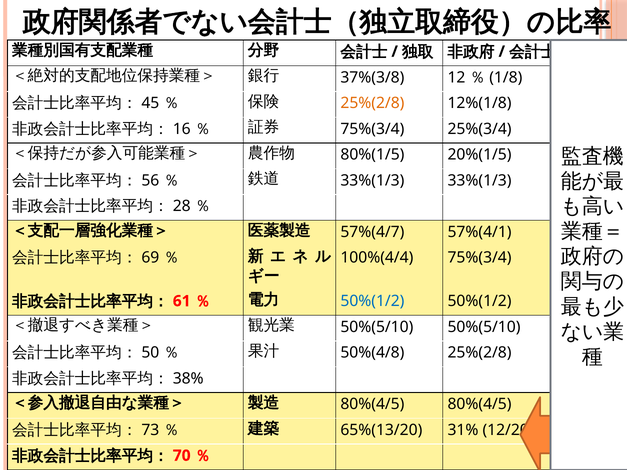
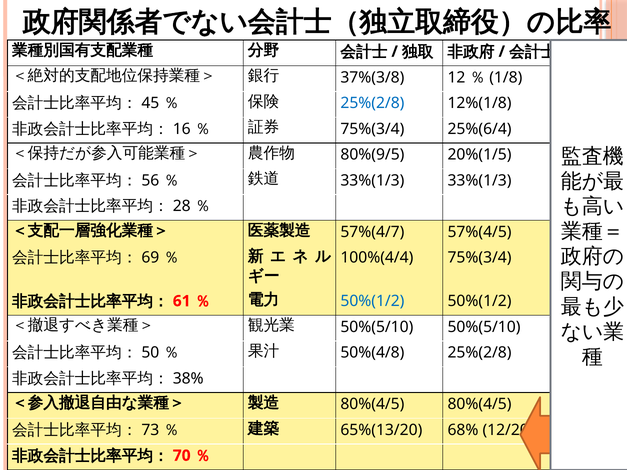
25%(2/8 at (372, 103) colour: orange -> blue
25%(3/4: 25%(3/4 -> 25%(6/4
80%(1/5: 80%(1/5 -> 80%(9/5
57%(4/1: 57%(4/1 -> 57%(4/5
31%: 31% -> 68%
